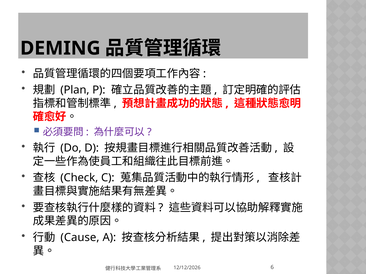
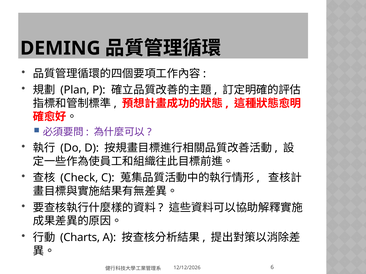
Cause: Cause -> Charts
